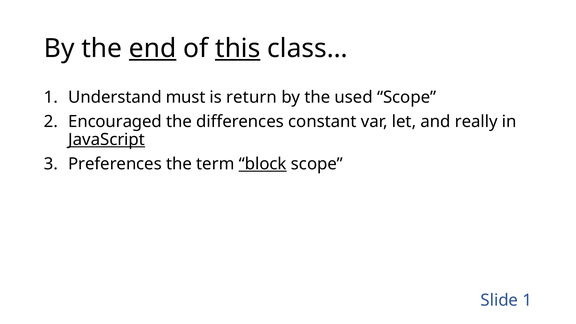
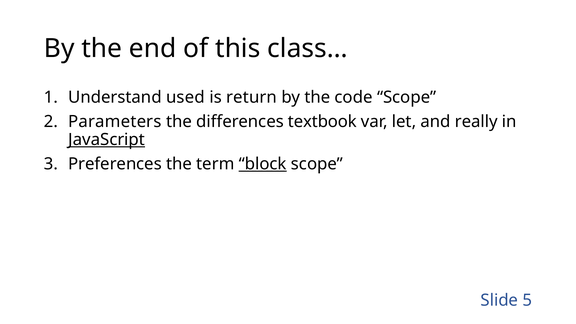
end underline: present -> none
this underline: present -> none
must: must -> used
used: used -> code
Encouraged: Encouraged -> Parameters
constant: constant -> textbook
Slide 1: 1 -> 5
